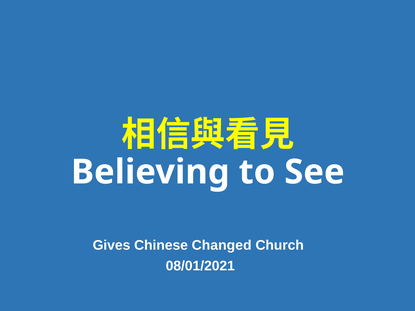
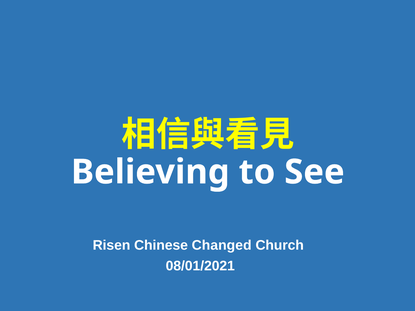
Gives: Gives -> Risen
